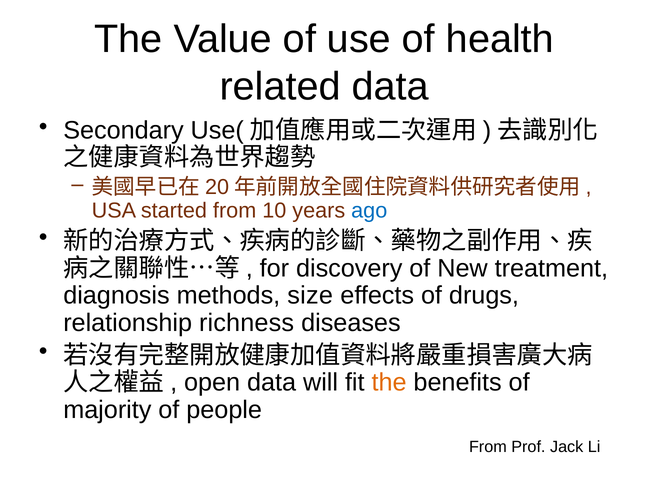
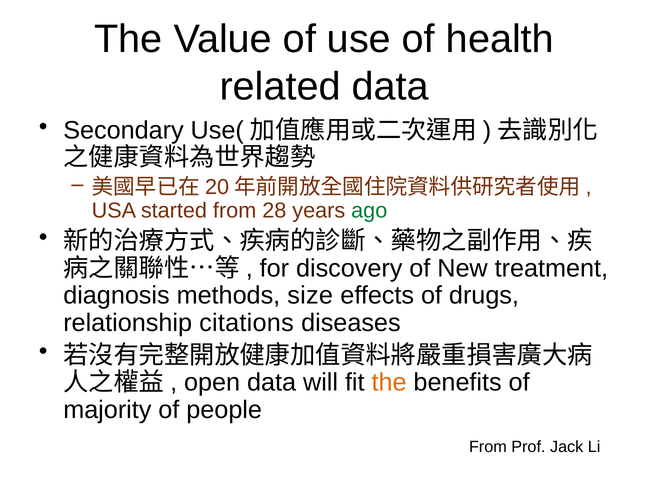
10: 10 -> 28
ago colour: blue -> green
richness: richness -> citations
